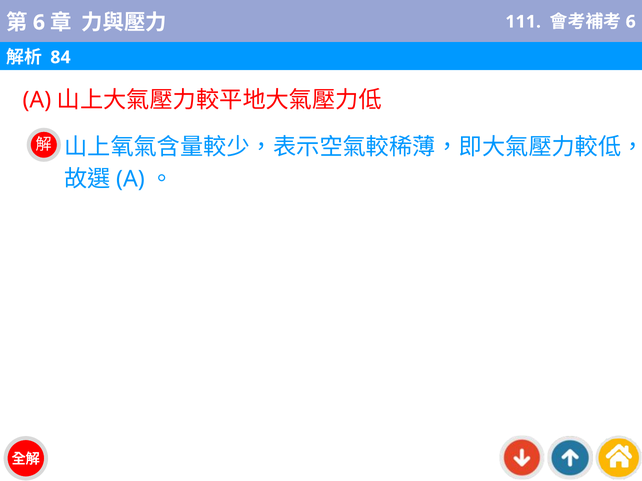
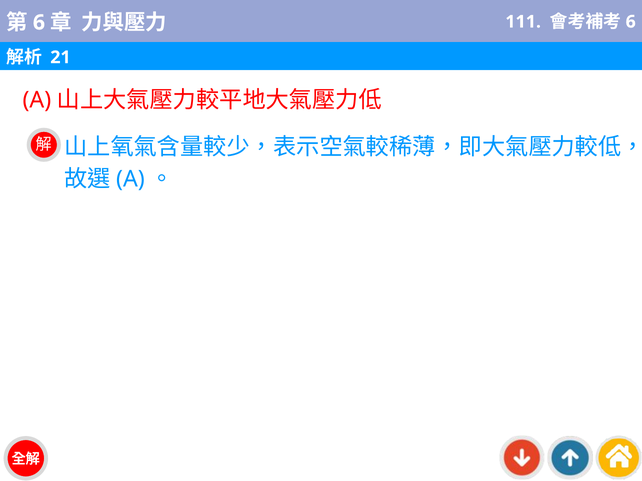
84: 84 -> 21
